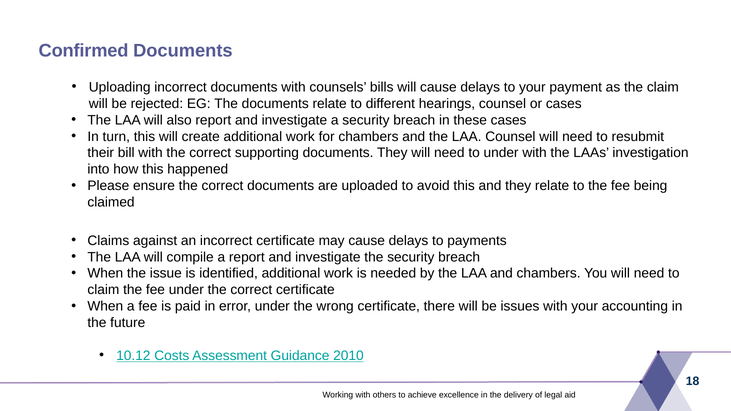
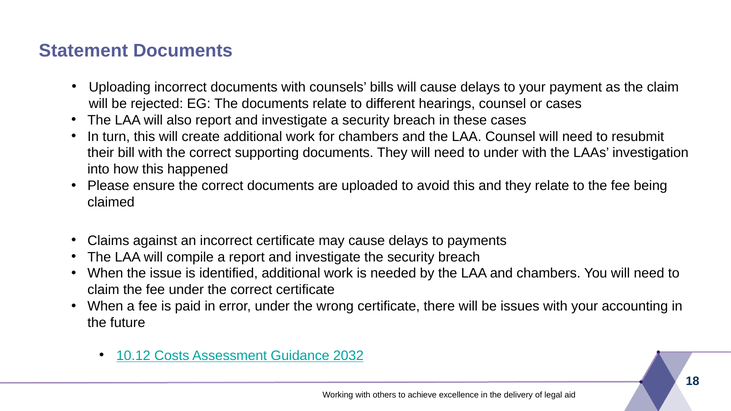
Confirmed: Confirmed -> Statement
2010: 2010 -> 2032
